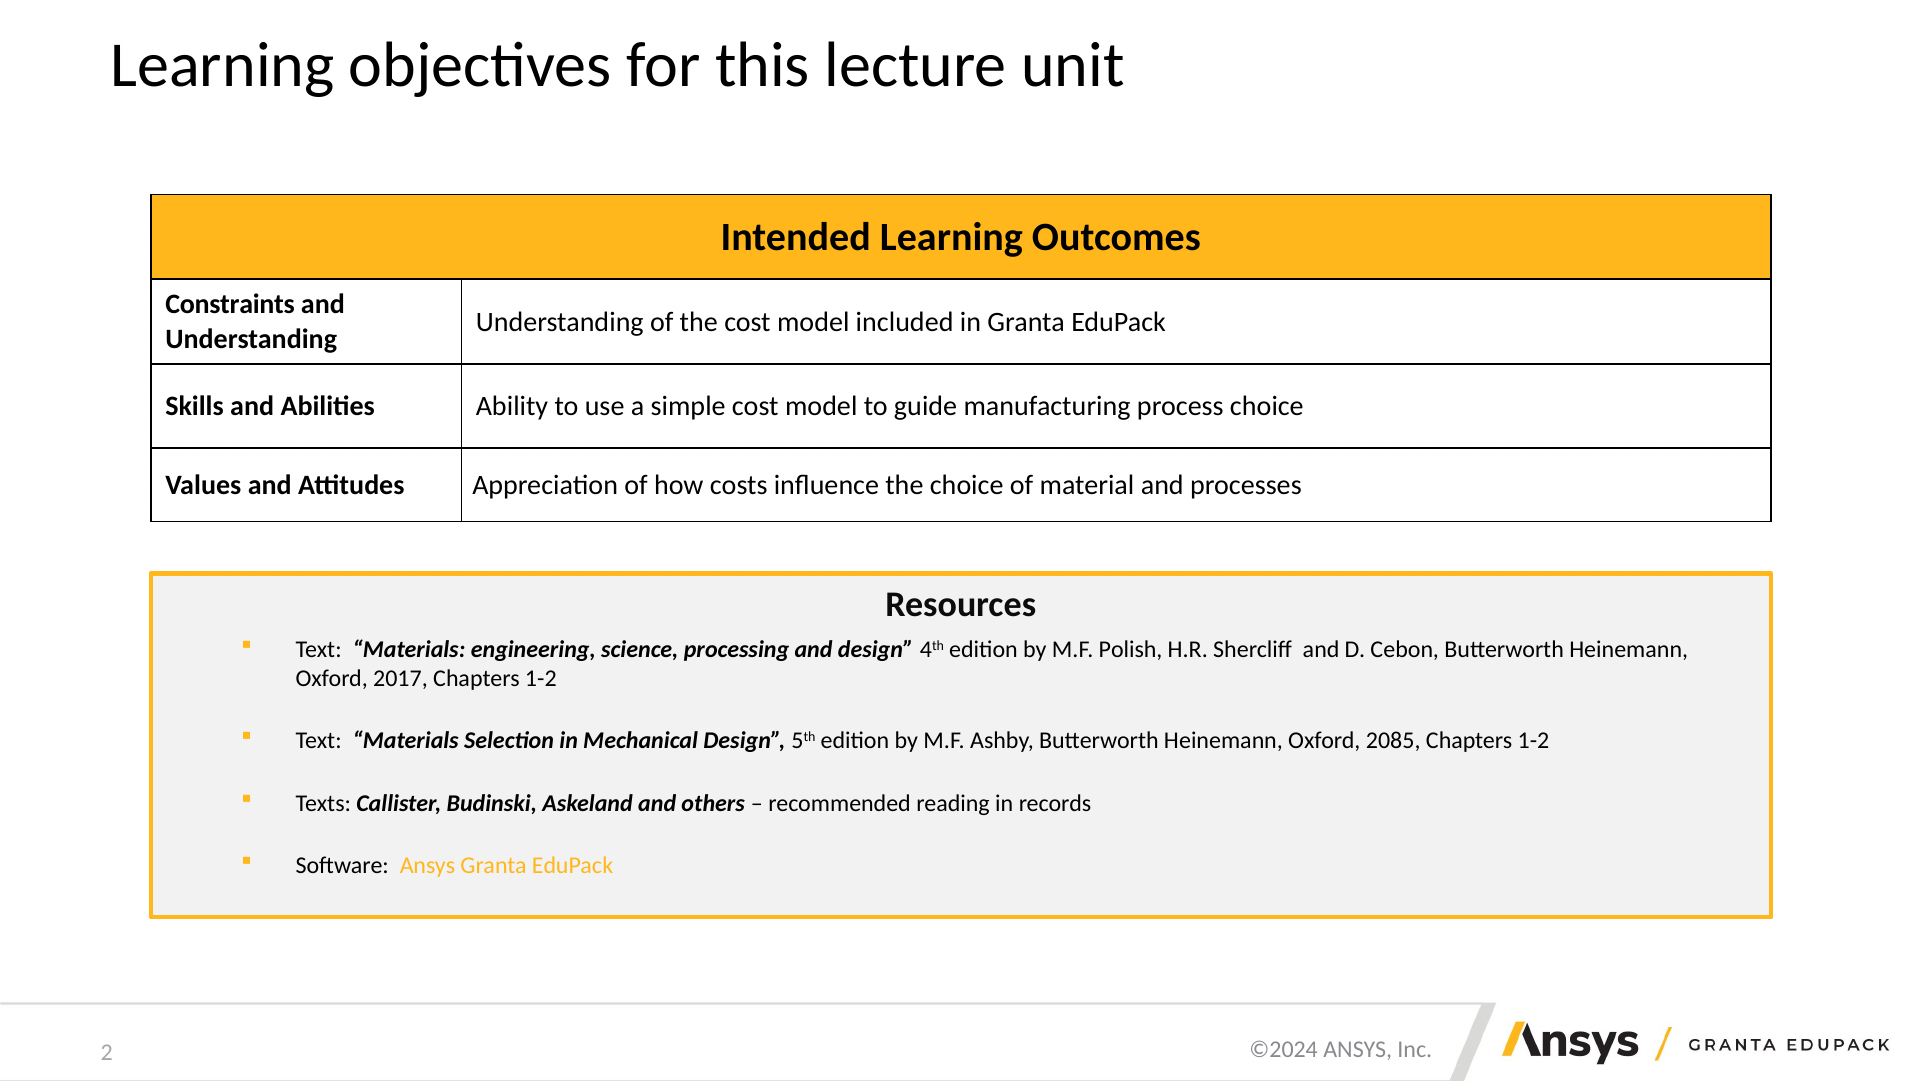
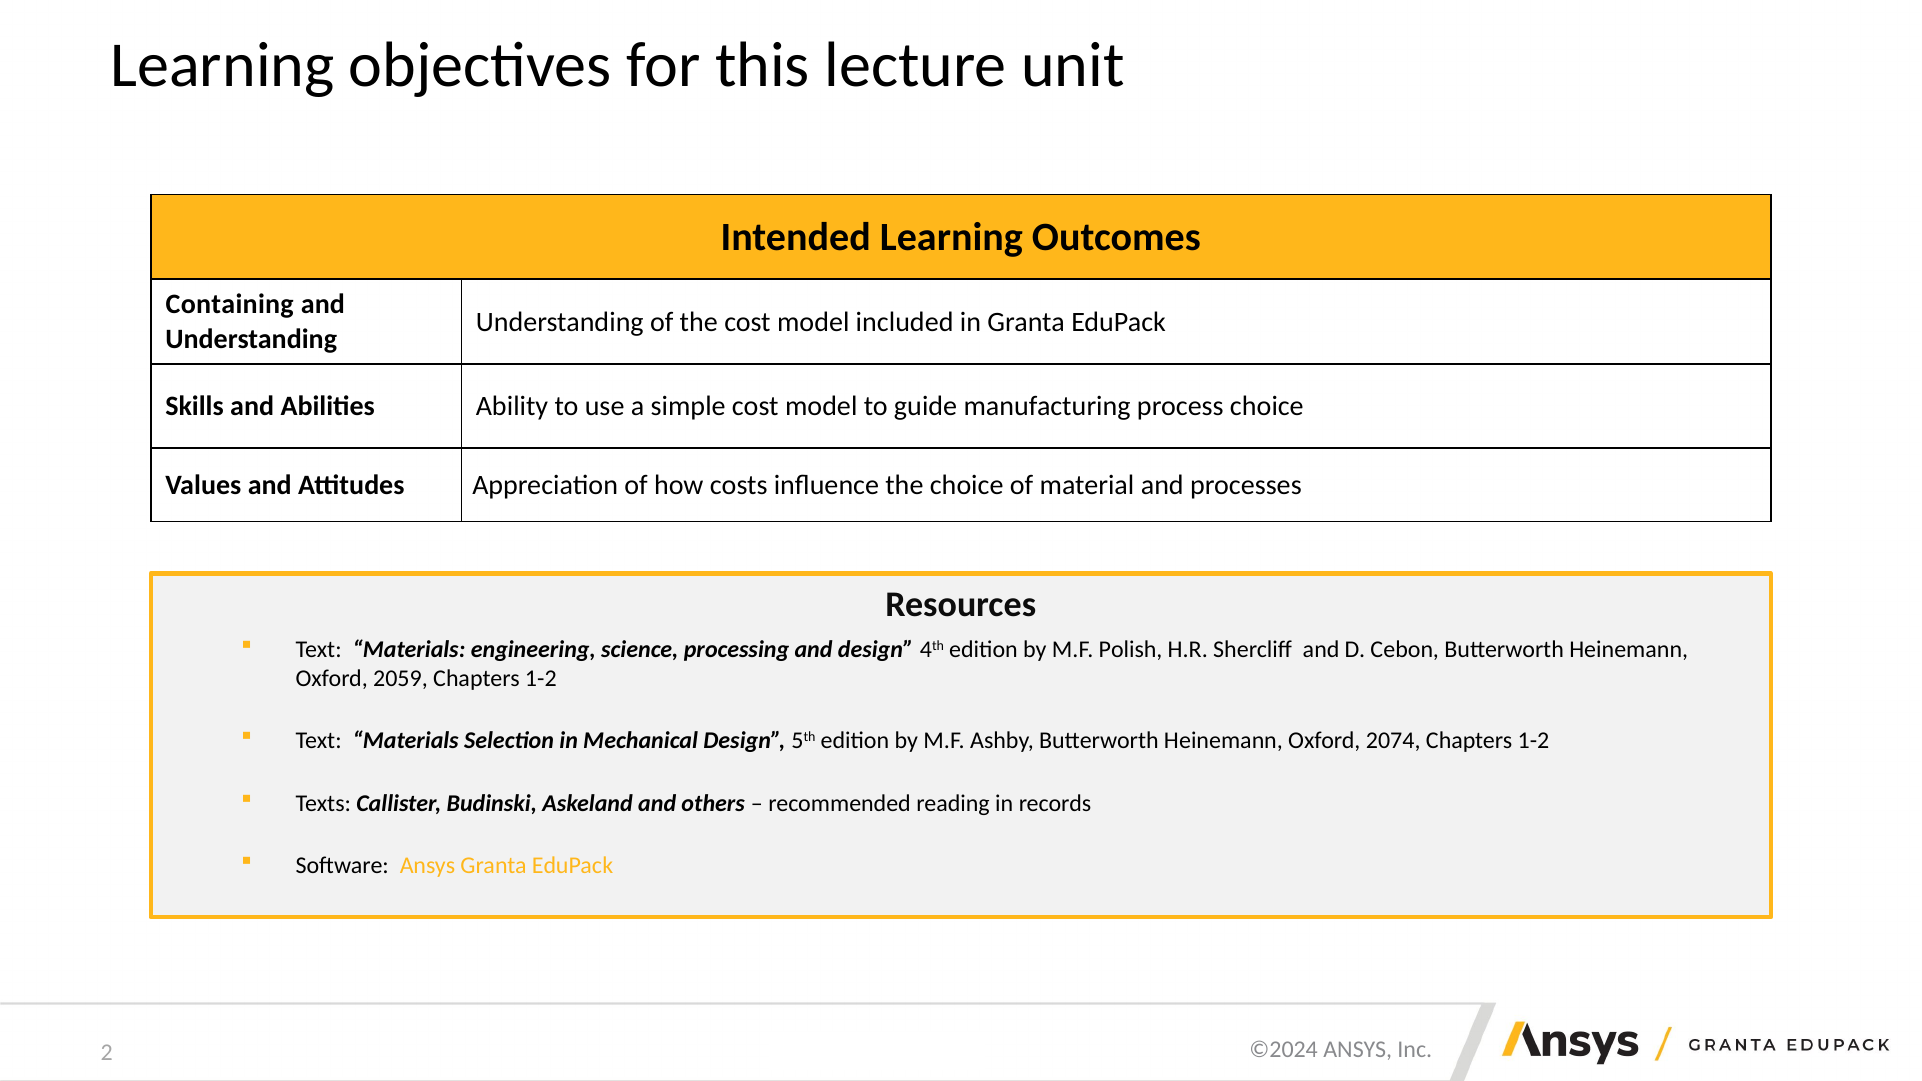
Constraints: Constraints -> Containing
2017: 2017 -> 2059
2085: 2085 -> 2074
